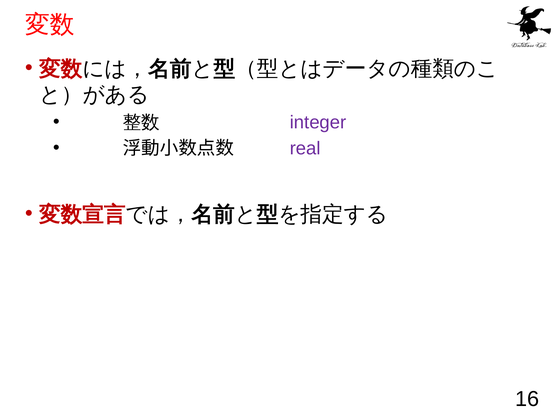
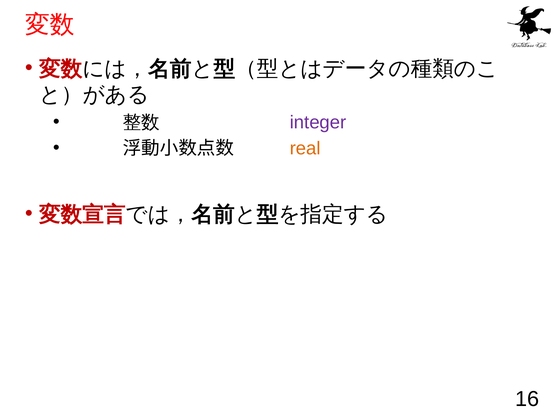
real colour: purple -> orange
